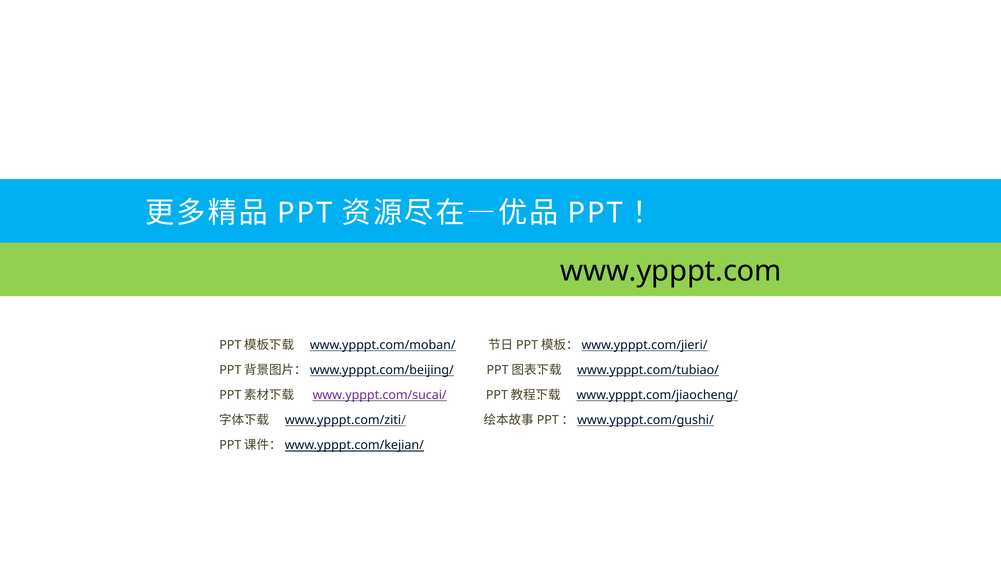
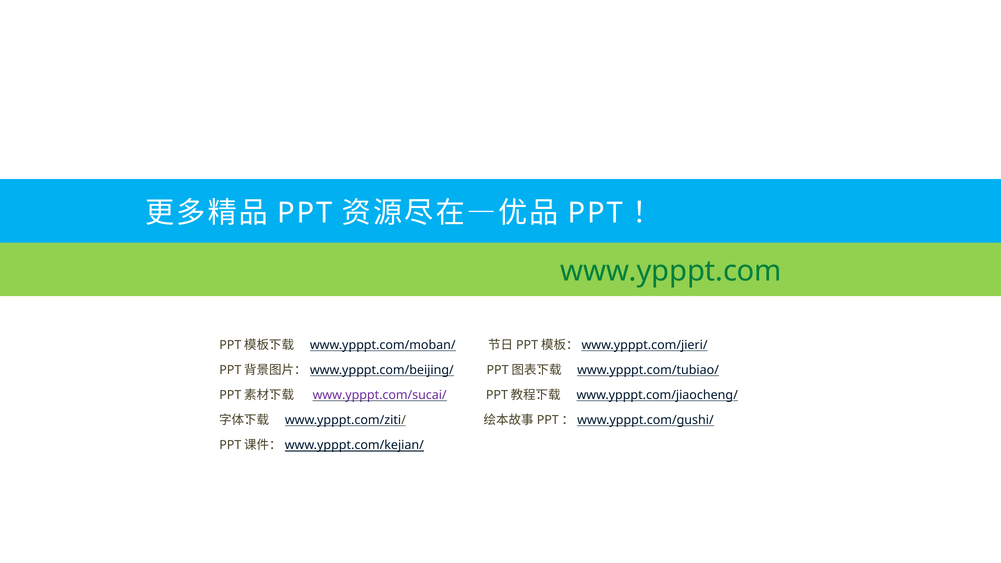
www.ypppt.com colour: black -> green
